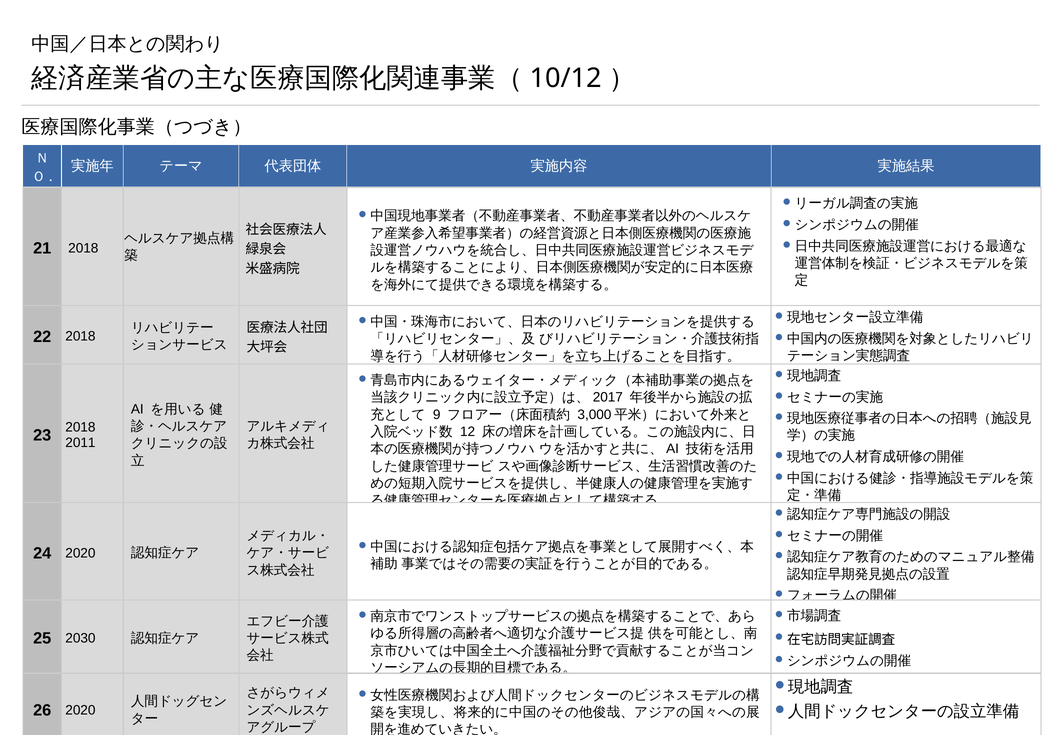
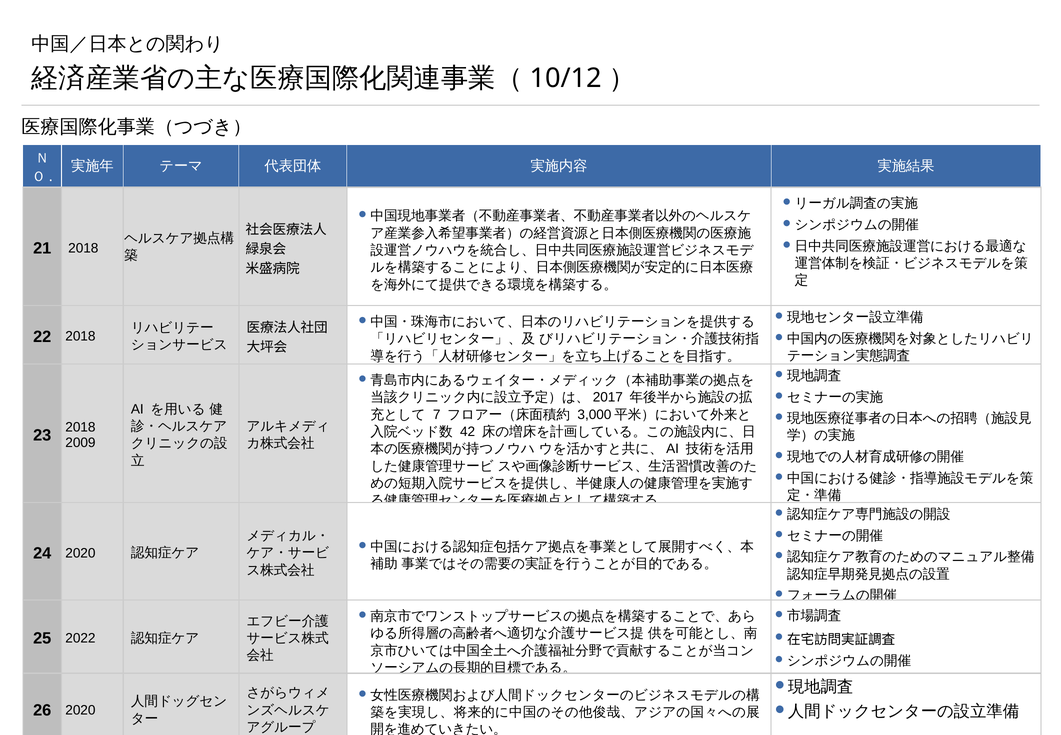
9: 9 -> 7
12: 12 -> 42
2011: 2011 -> 2009
2030: 2030 -> 2022
